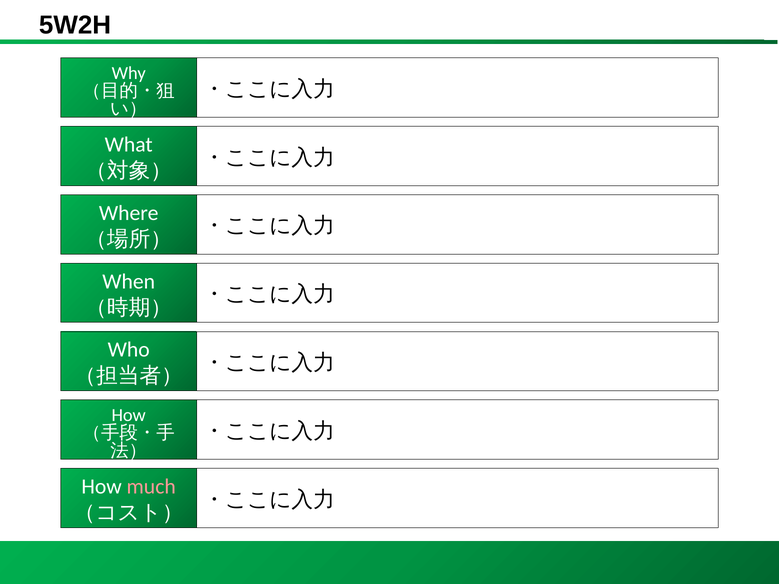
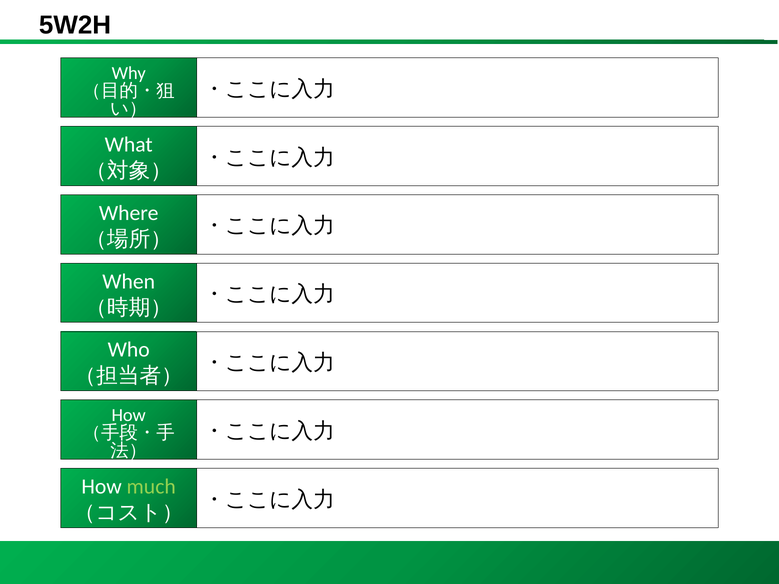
much colour: pink -> light green
